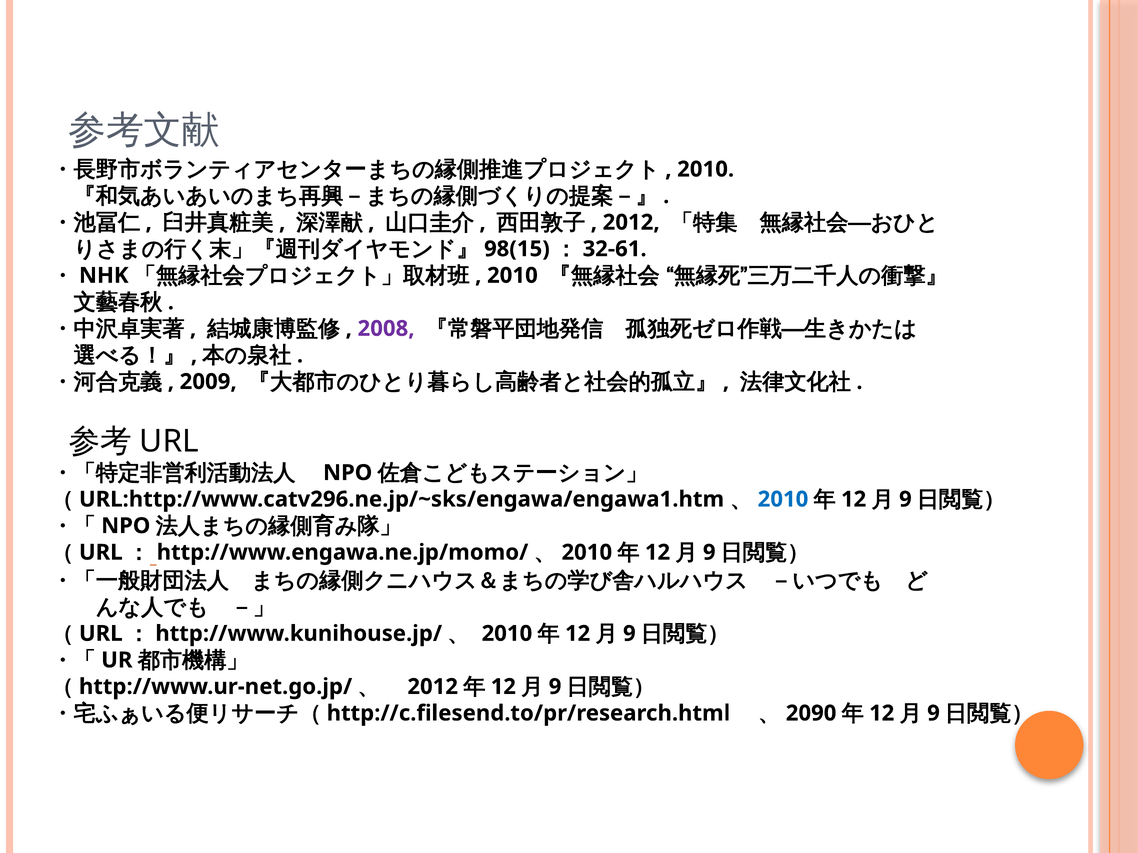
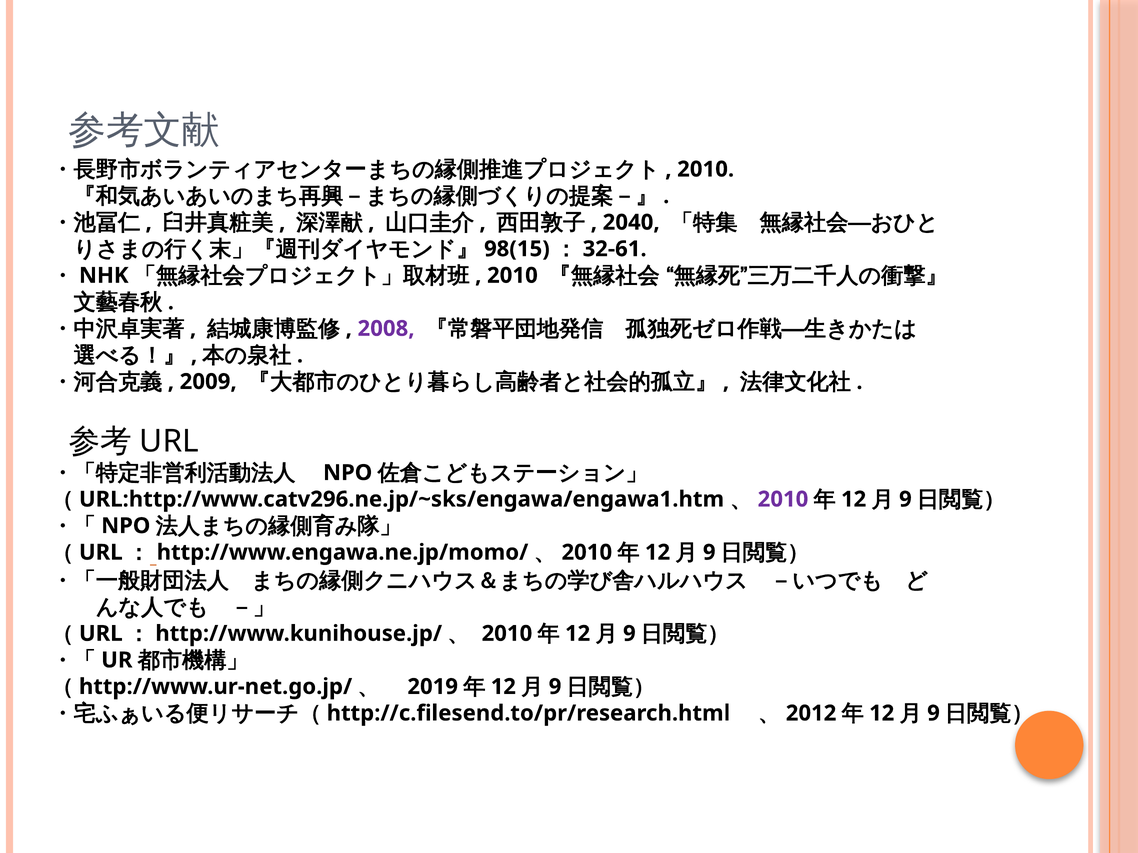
2012 at (631, 222): 2012 -> 2040
2010 at (783, 500) colour: blue -> purple
2012 at (433, 687): 2012 -> 2019
2090: 2090 -> 2012
